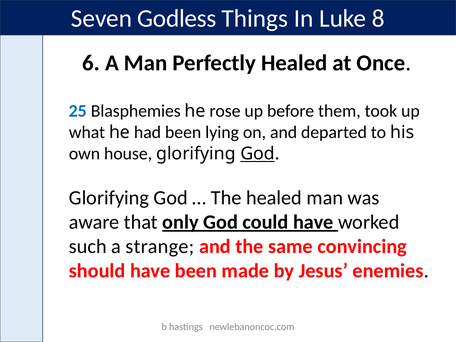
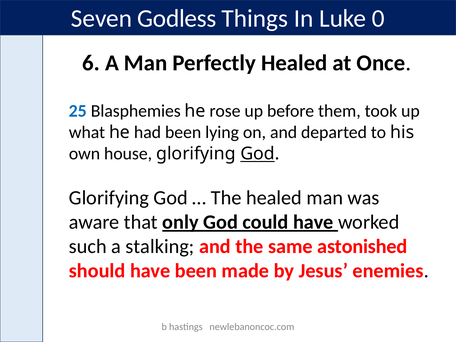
8: 8 -> 0
strange: strange -> stalking
convincing: convincing -> astonished
